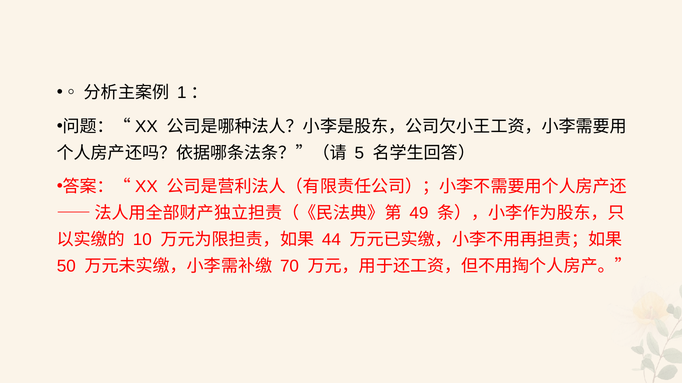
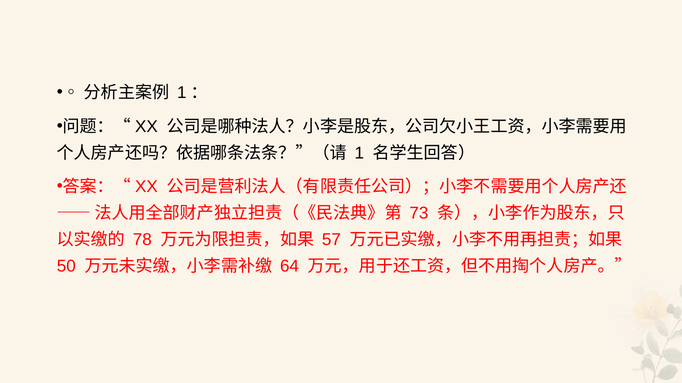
5: 5 -> 1
49: 49 -> 73
10: 10 -> 78
44: 44 -> 57
70: 70 -> 64
